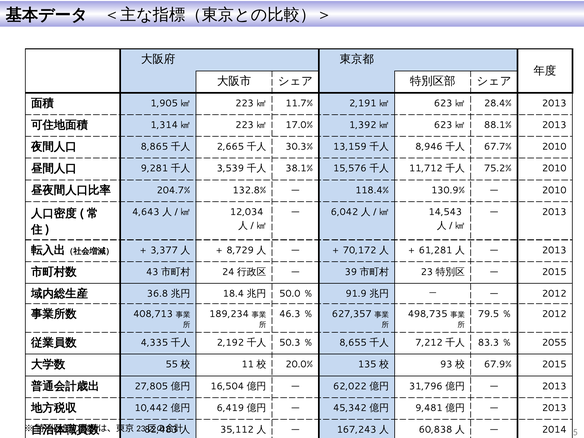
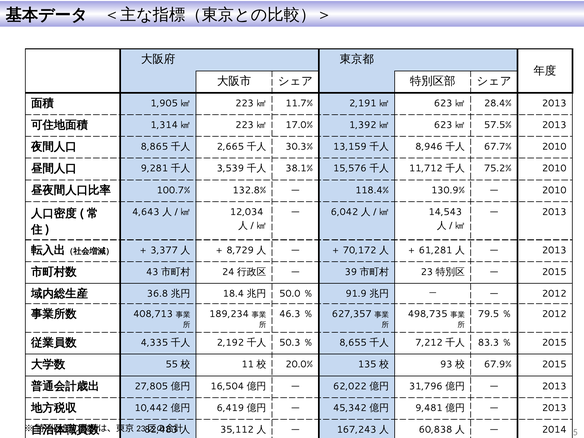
88.1%: 88.1% -> 57.5%
204.7%: 204.7% -> 100.7%
2055 at (554, 343): 2055 -> 2015
